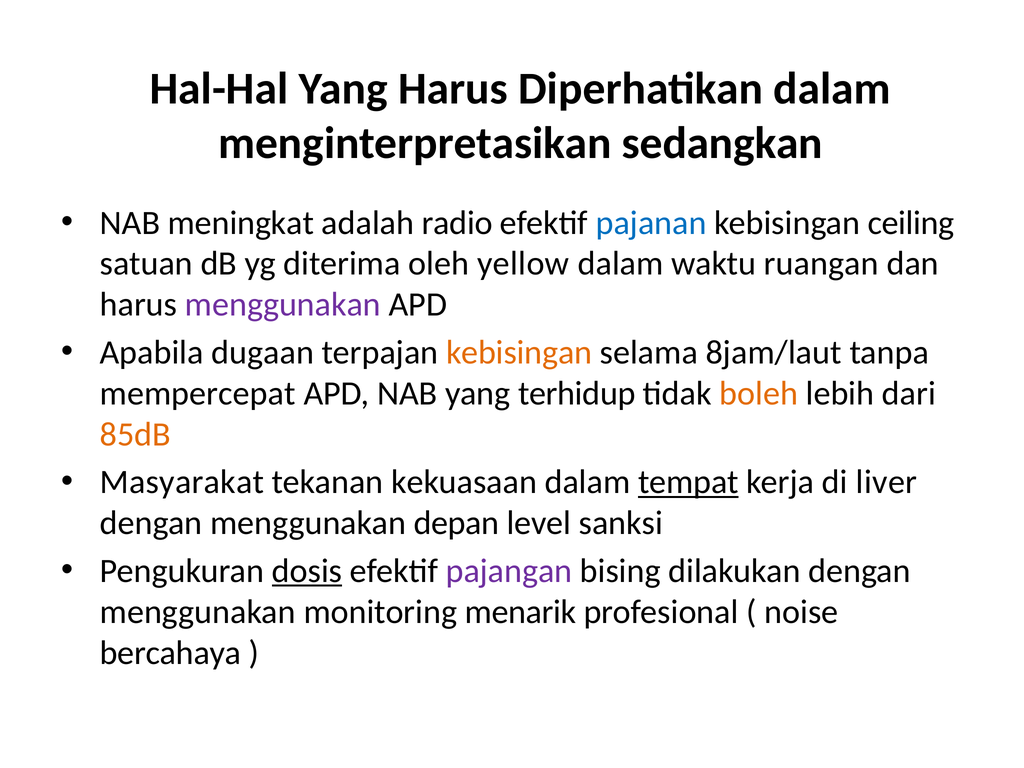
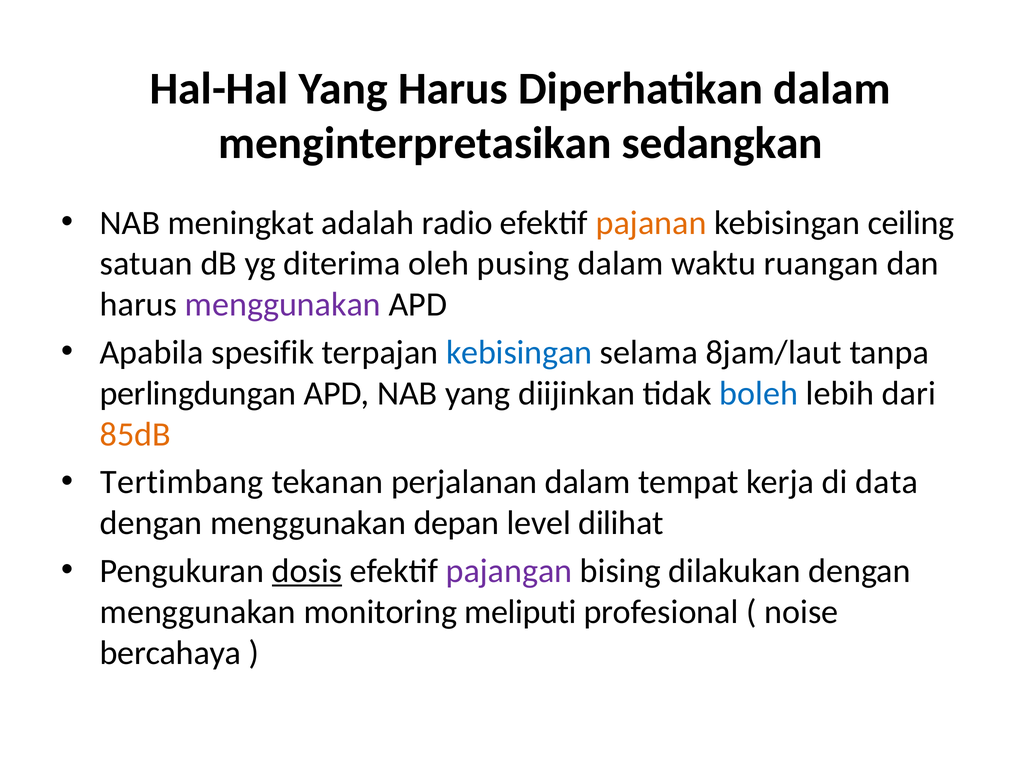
pajanan colour: blue -> orange
yellow: yellow -> pusing
dugaan: dugaan -> spesifik
kebisingan at (519, 352) colour: orange -> blue
mempercepat: mempercepat -> perlingdungan
terhidup: terhidup -> diijinkan
boleh colour: orange -> blue
Masyarakat: Masyarakat -> Tertimbang
kekuasaan: kekuasaan -> perjalanan
tempat underline: present -> none
liver: liver -> data
sanksi: sanksi -> dilihat
menarik: menarik -> meliputi
